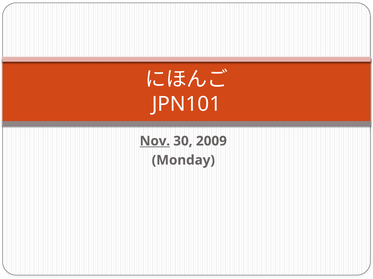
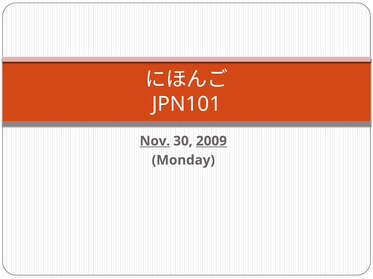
2009 underline: none -> present
